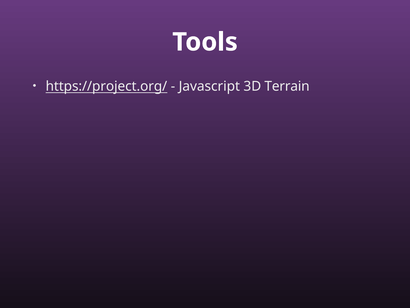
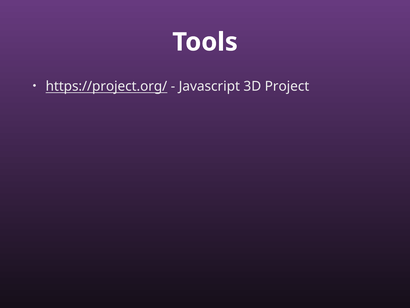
Terrain: Terrain -> Project
